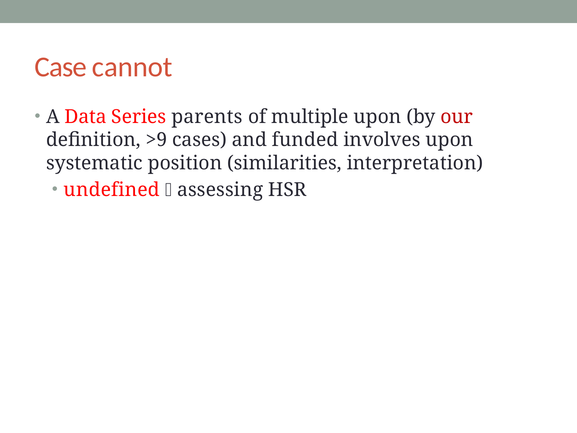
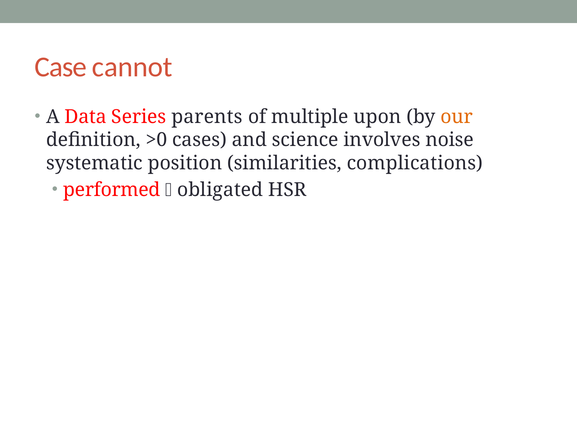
our colour: red -> orange
>9: >9 -> >0
funded: funded -> science
involves upon: upon -> noise
interpretation: interpretation -> complications
undefined: undefined -> performed
assessing: assessing -> obligated
